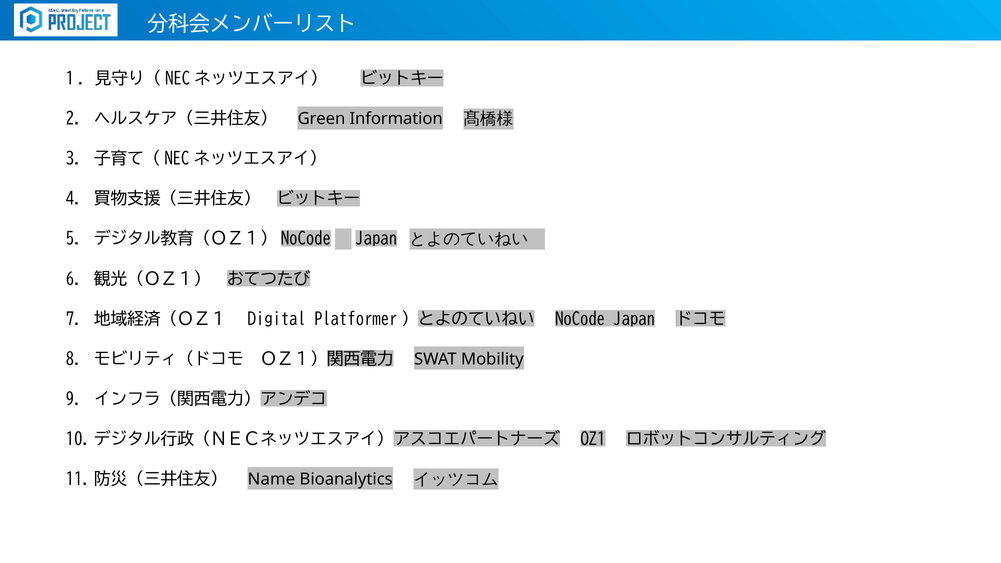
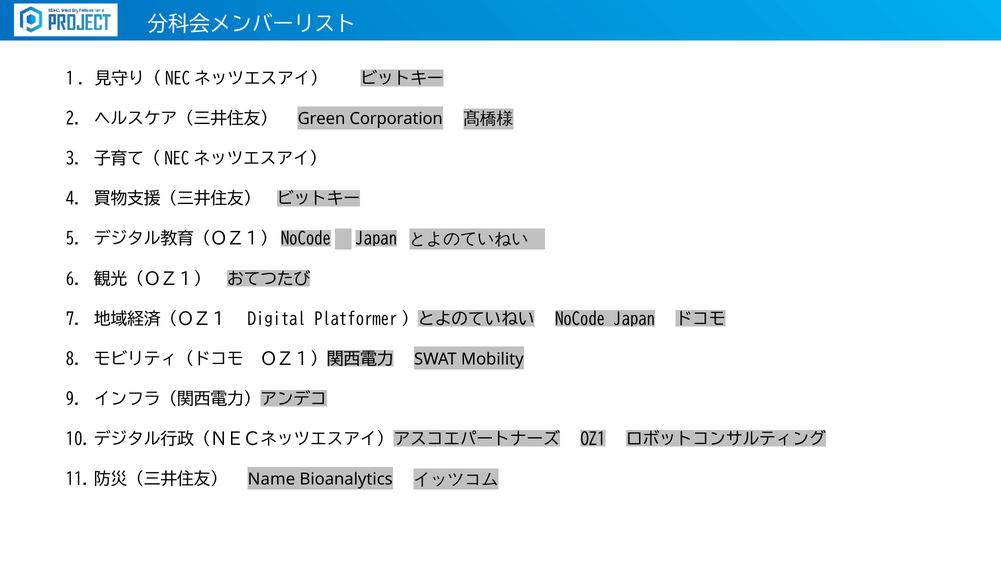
Information: Information -> Corporation
